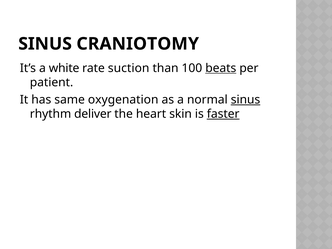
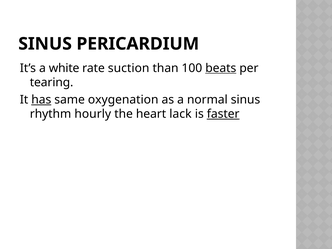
CRANIOTOMY: CRANIOTOMY -> PERICARDIUM
patient: patient -> tearing
has underline: none -> present
sinus at (245, 100) underline: present -> none
deliver: deliver -> hourly
skin: skin -> lack
